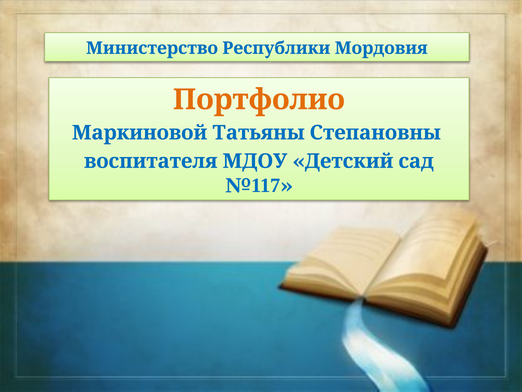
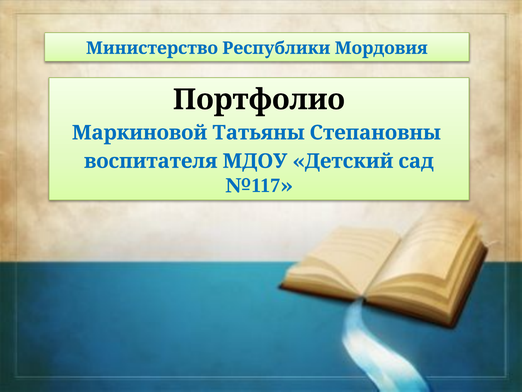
Портфолио colour: orange -> black
